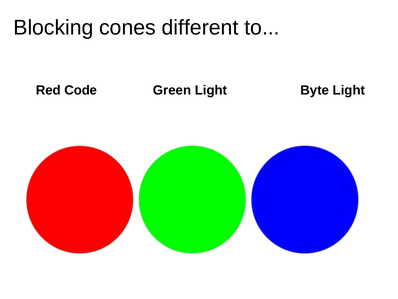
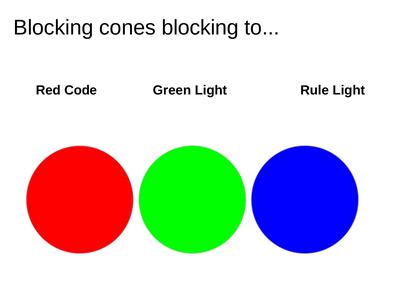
cones different: different -> blocking
Byte: Byte -> Rule
